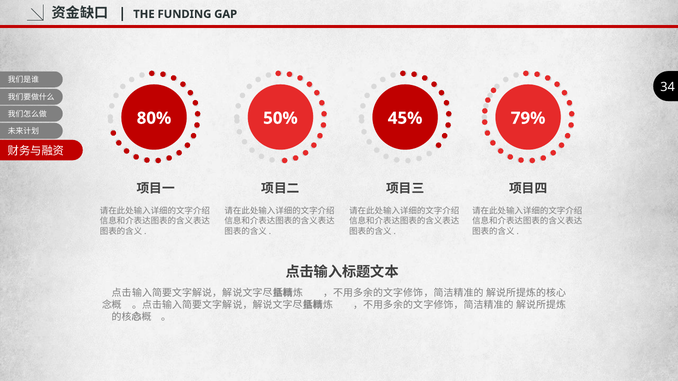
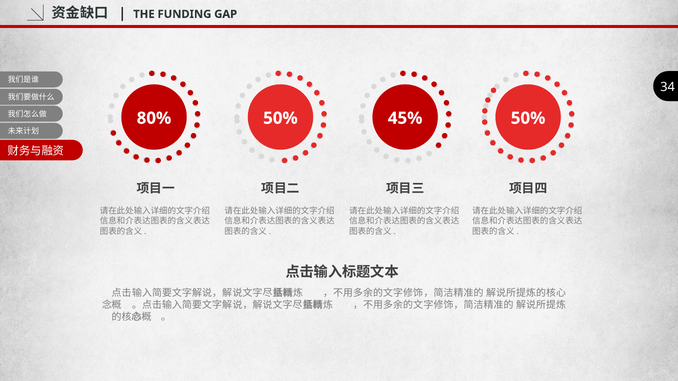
79% at (528, 118): 79% -> 50%
